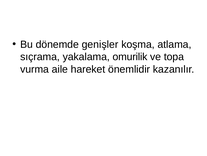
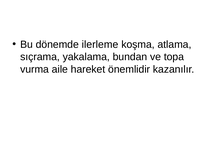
genişler: genişler -> ilerleme
omurilik: omurilik -> bundan
